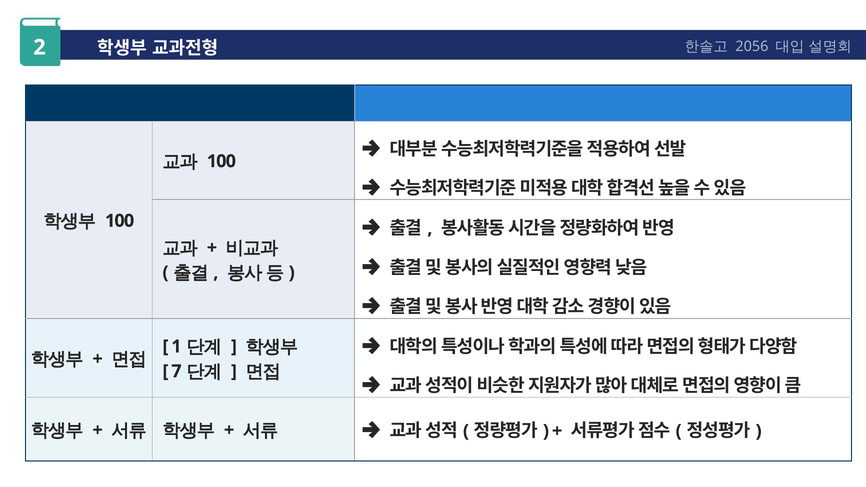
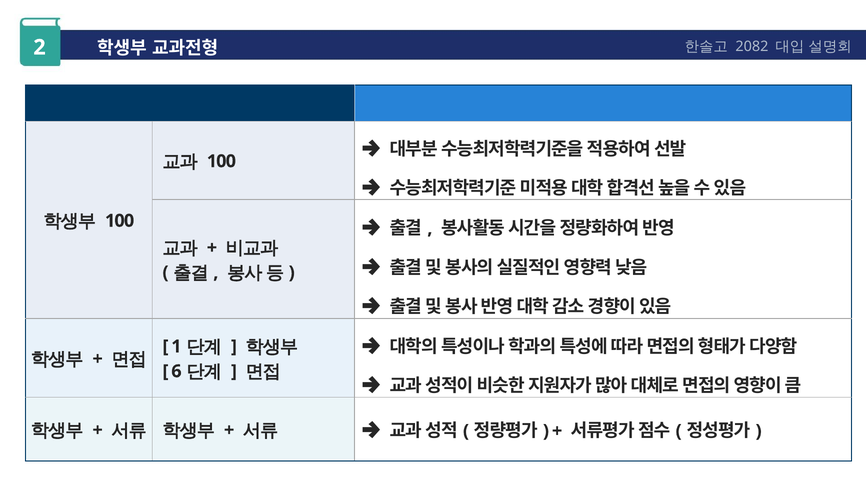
2056: 2056 -> 2082
7: 7 -> 6
